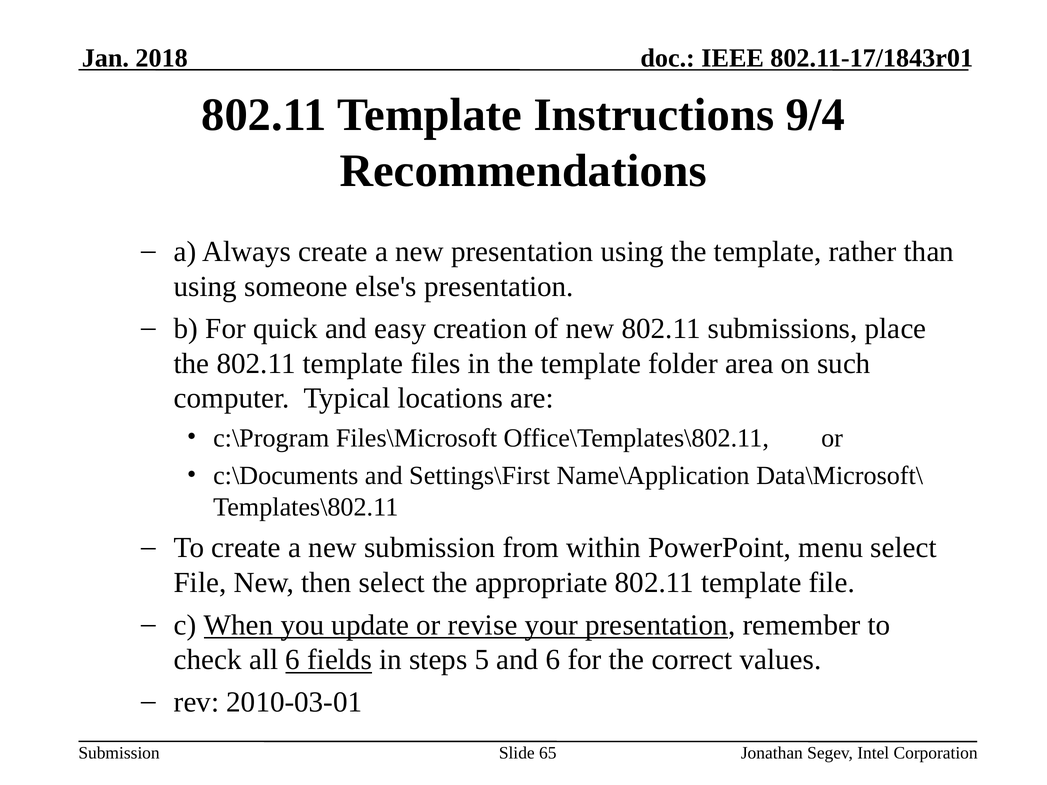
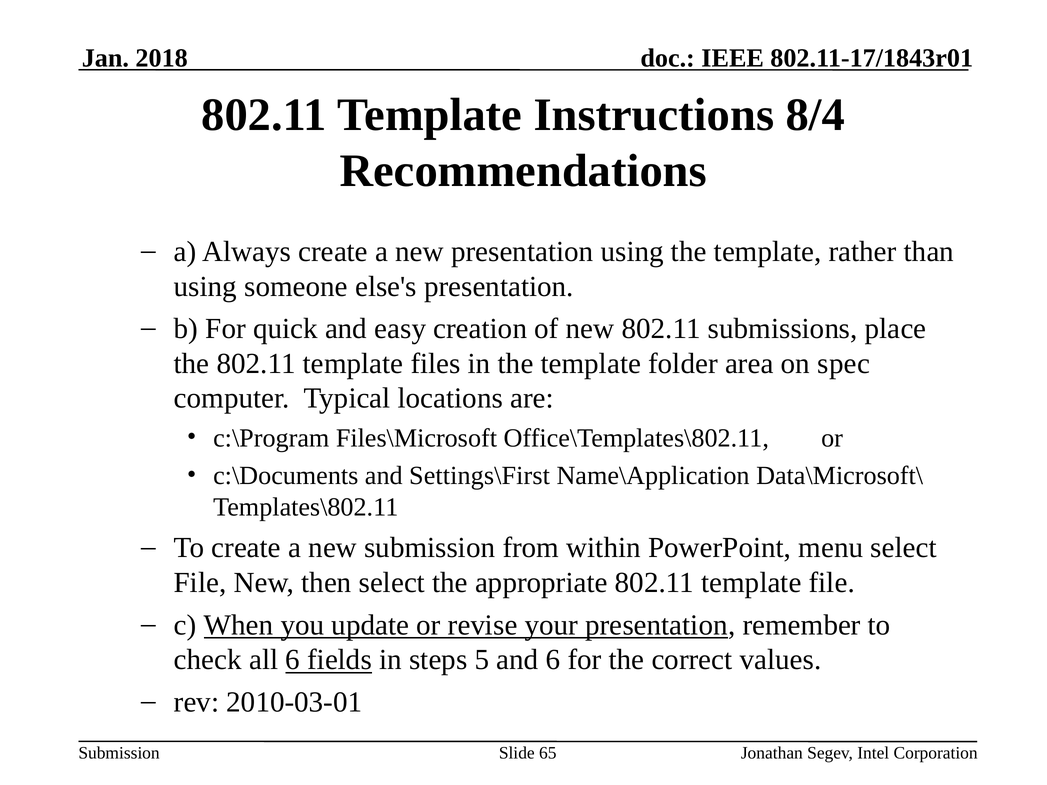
9/4: 9/4 -> 8/4
such: such -> spec
